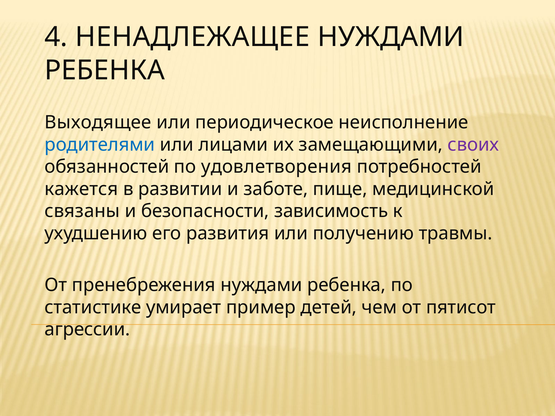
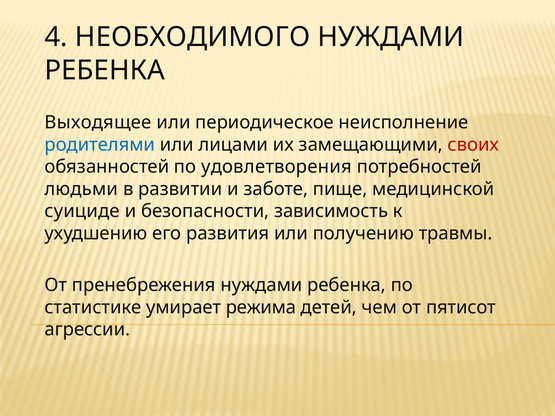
НЕНАДЛЕЖАЩЕЕ: НЕНАДЛЕЖАЩЕЕ -> НЕОБХОДИМОГО
своих colour: purple -> red
кажется: кажется -> людьми
связаны: связаны -> суициде
пример: пример -> режима
